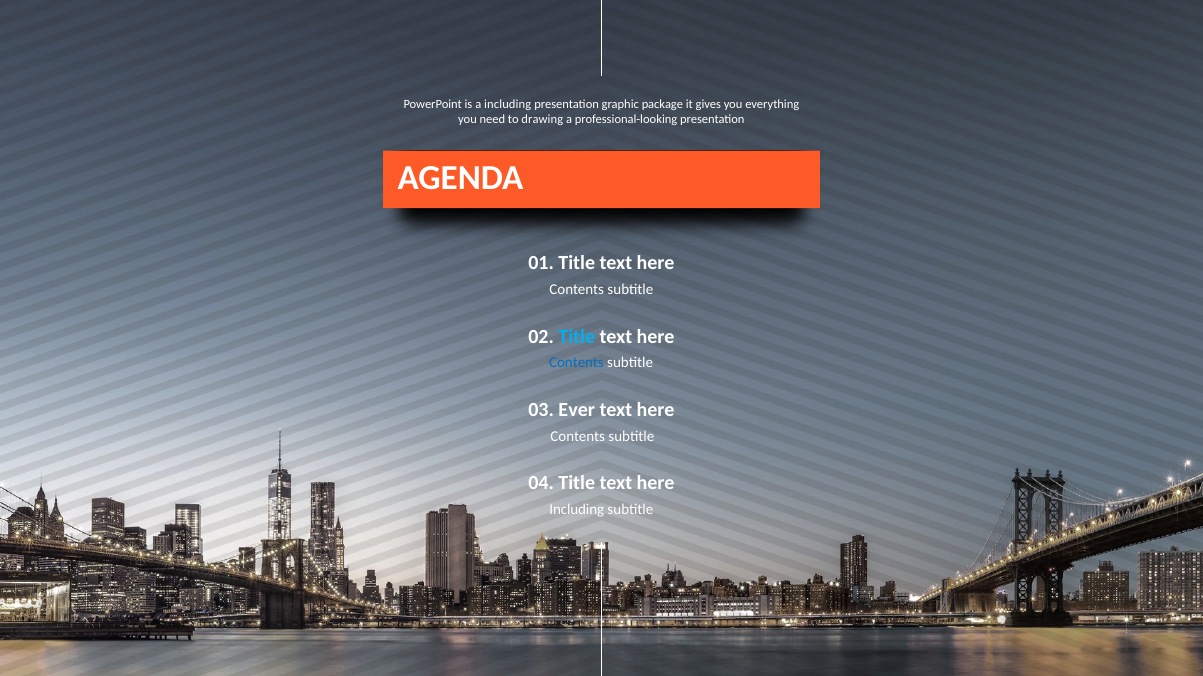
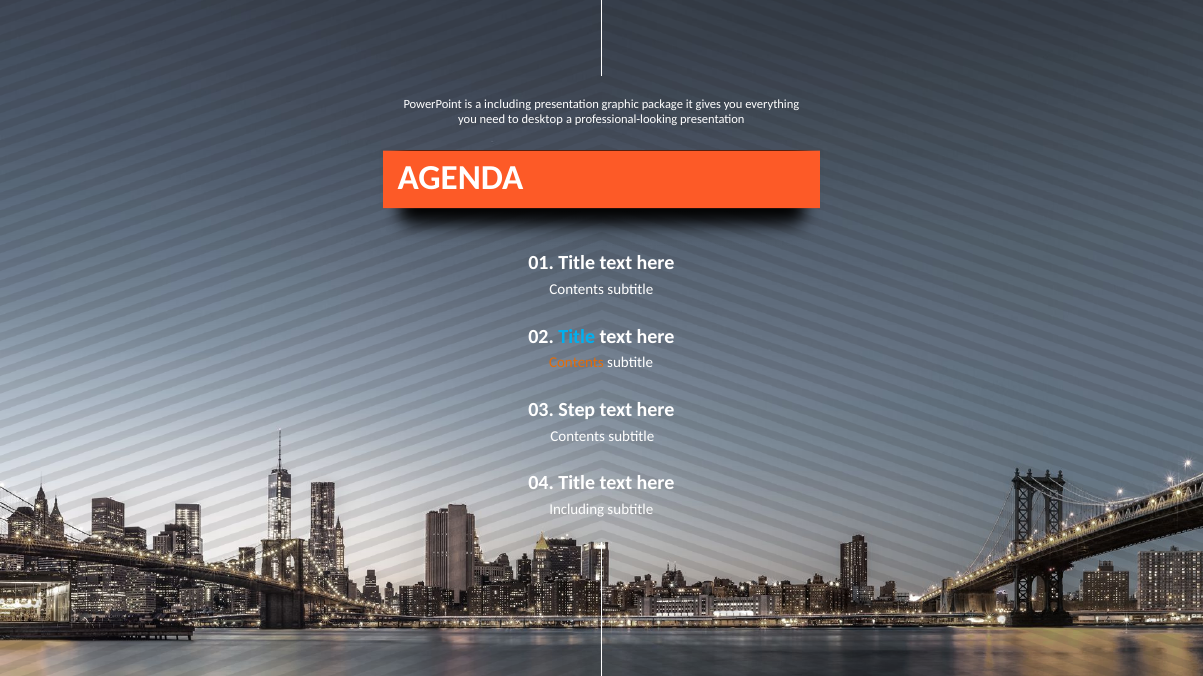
drawing: drawing -> desktop
Contents at (577, 363) colour: blue -> orange
Ever: Ever -> Step
